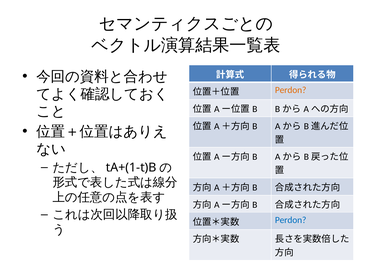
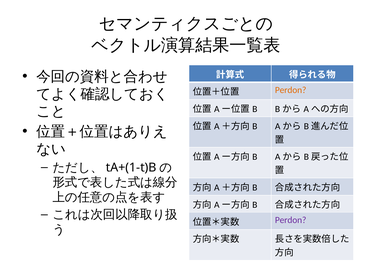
Perdon at (291, 220) colour: blue -> purple
